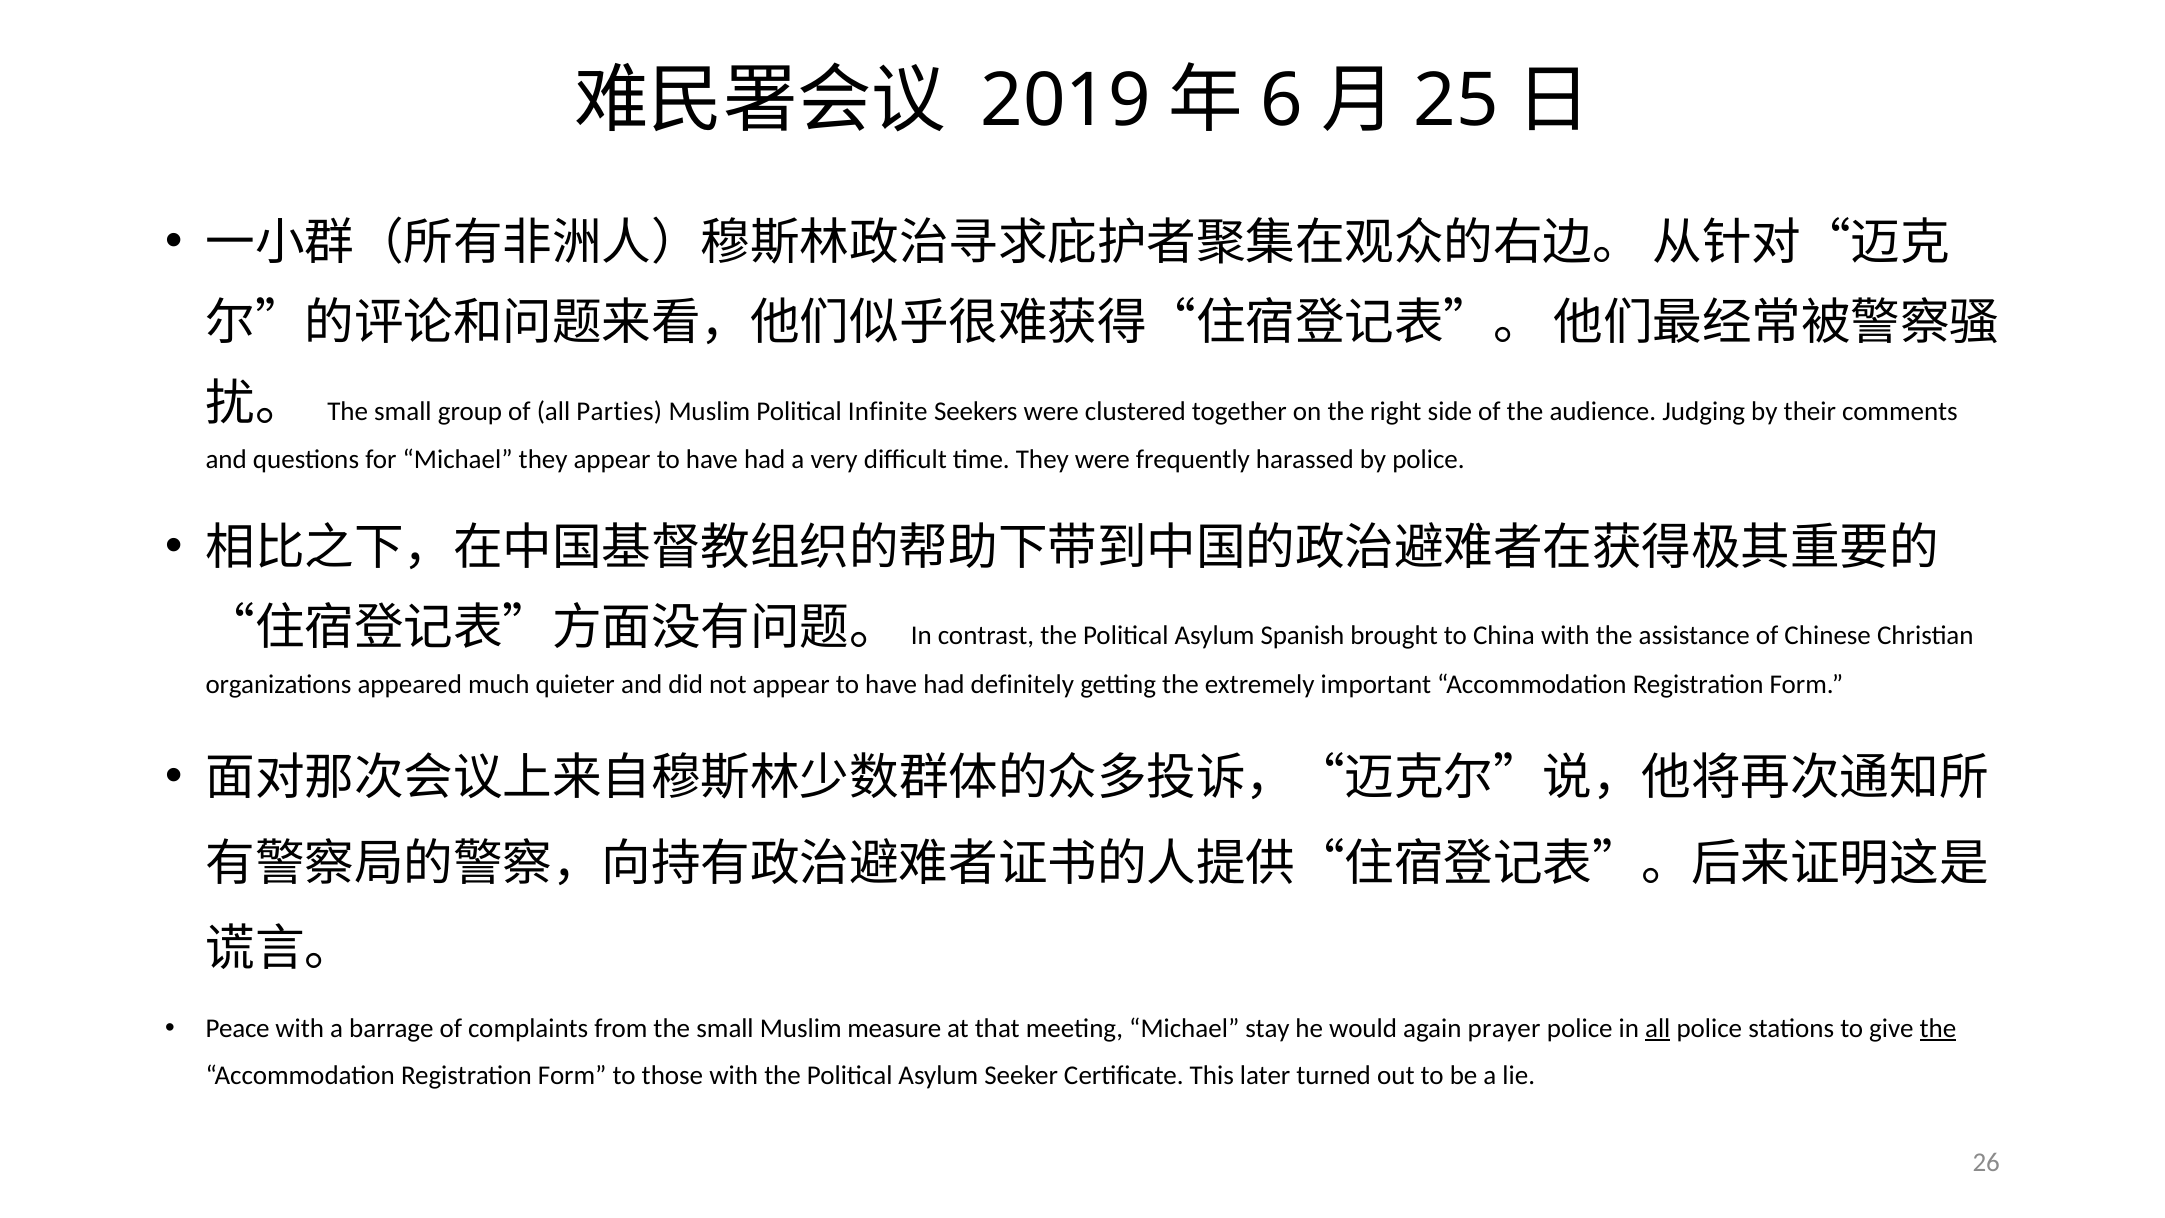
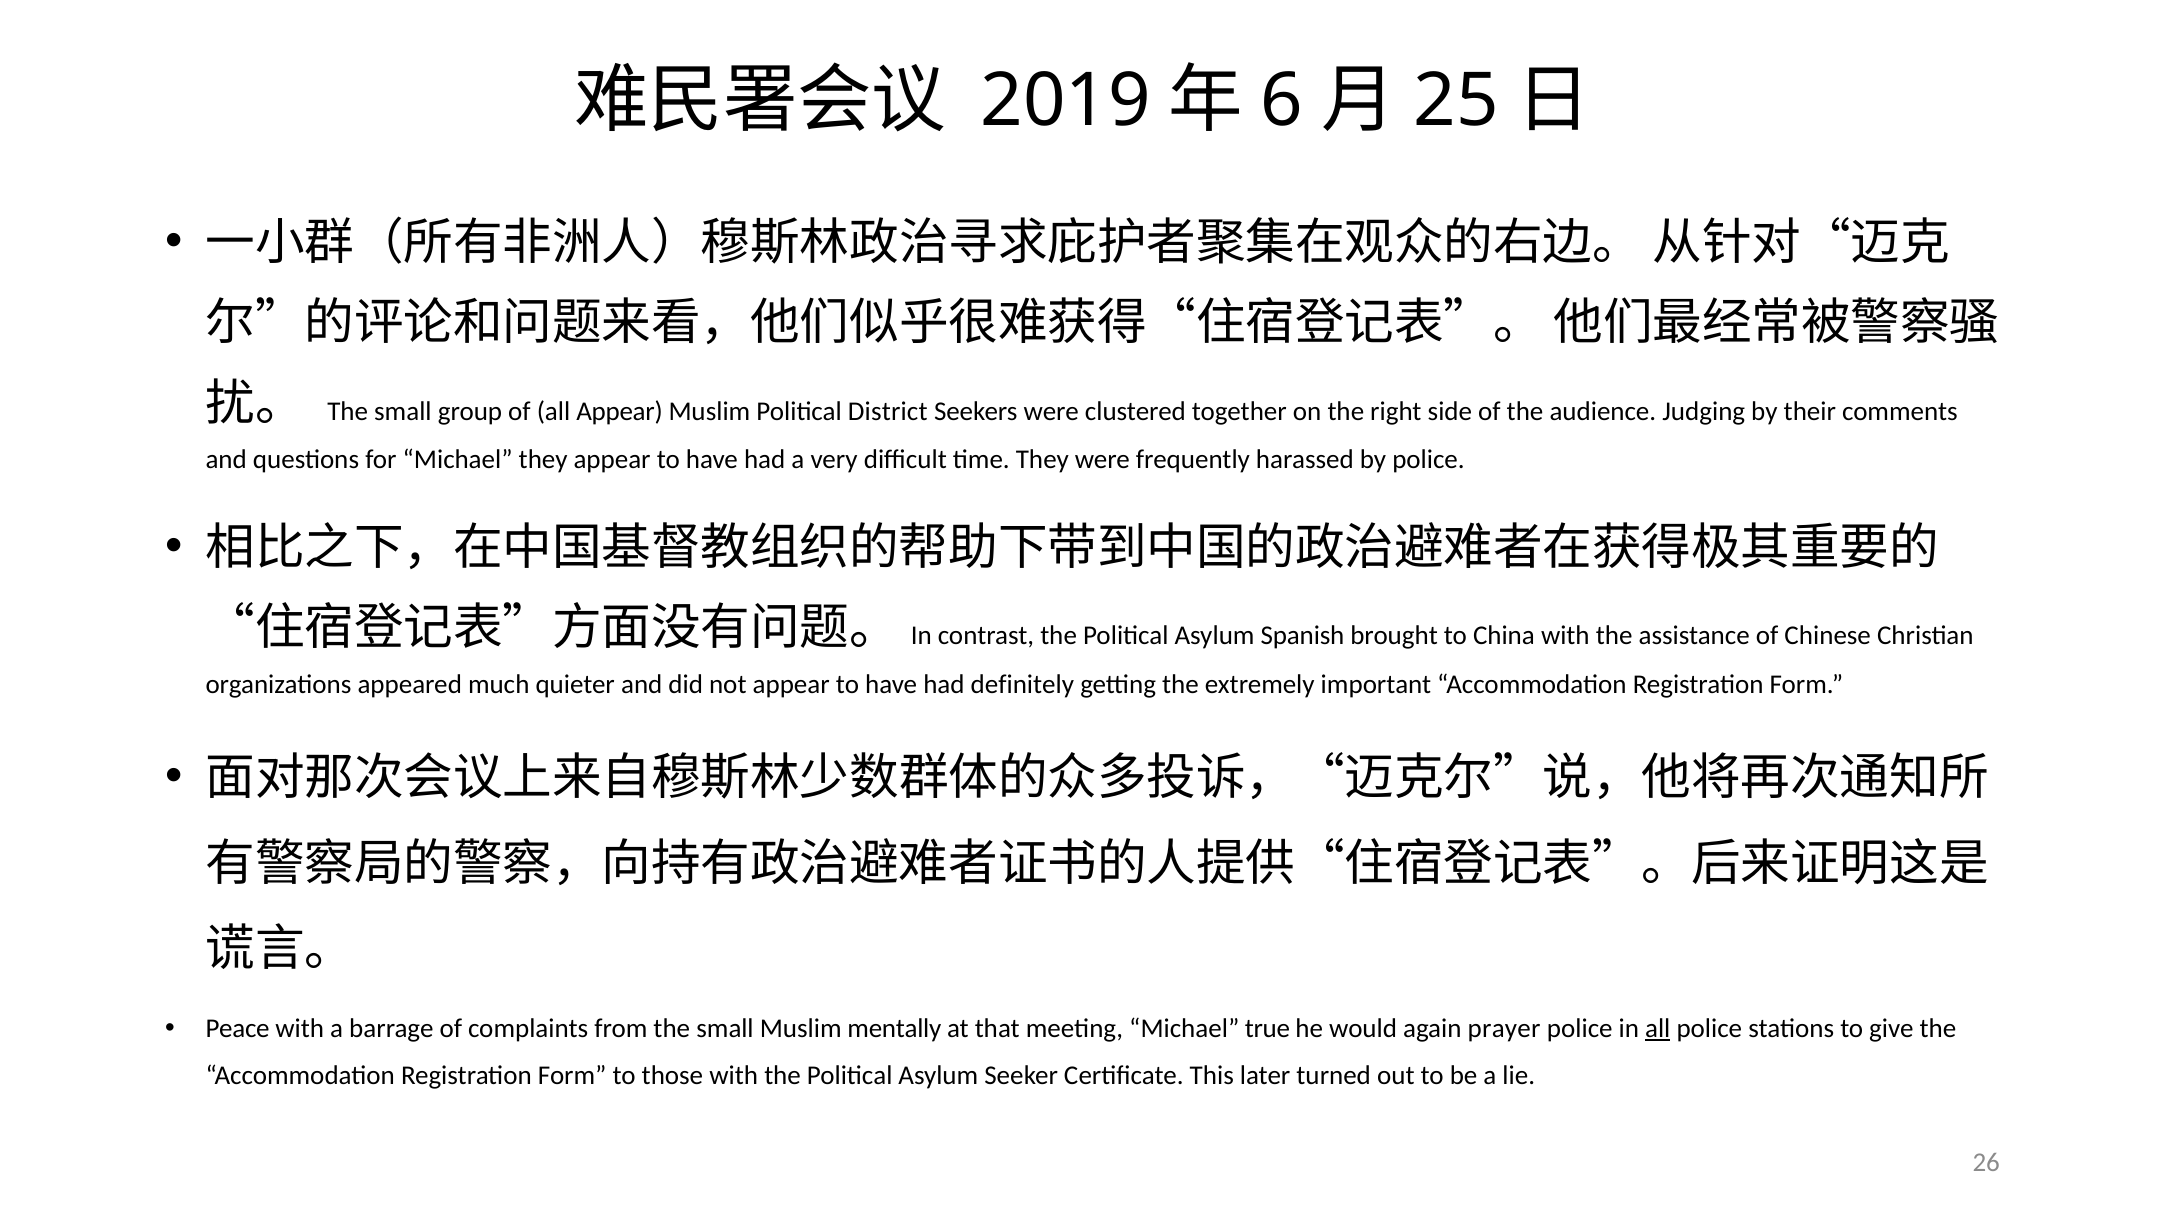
all Parties: Parties -> Appear
Infinite: Infinite -> District
measure: measure -> mentally
stay: stay -> true
the at (1938, 1028) underline: present -> none
